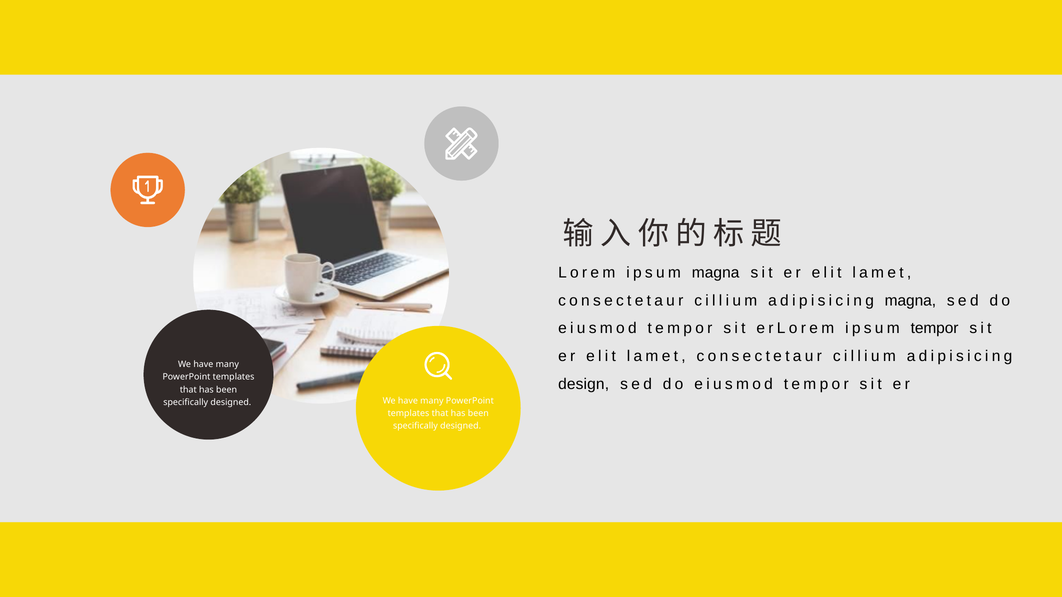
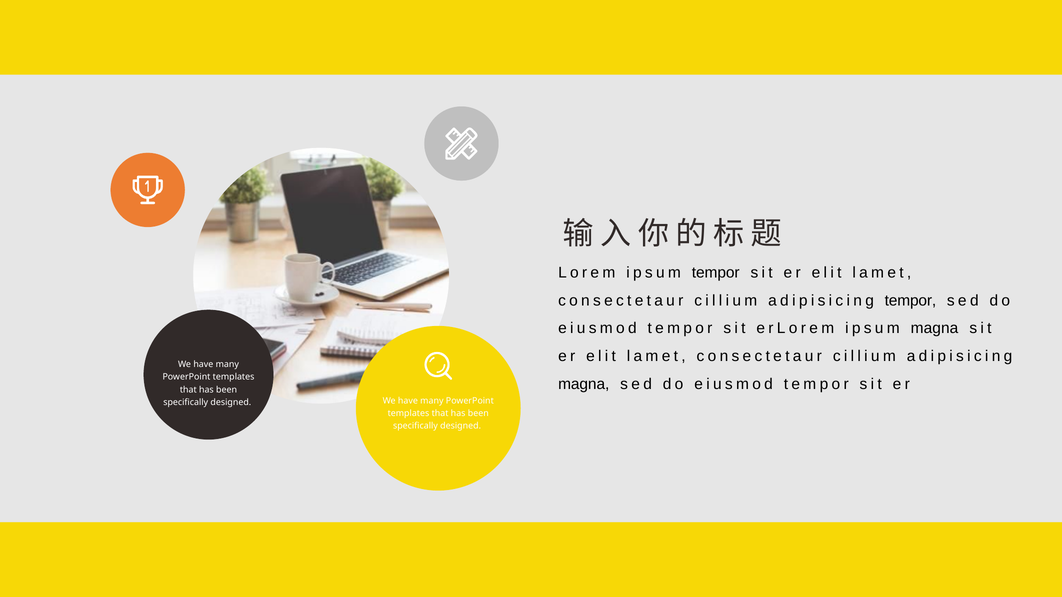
ipsum magna: magna -> tempor
adipisicing magna: magna -> tempor
ipsum tempor: tempor -> magna
design at (584, 384): design -> magna
